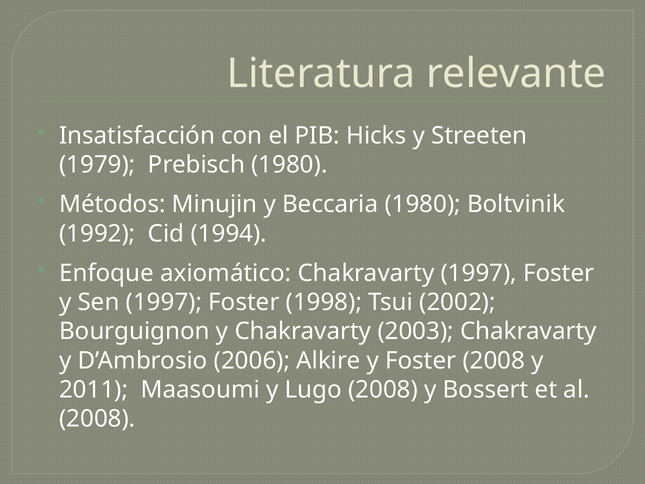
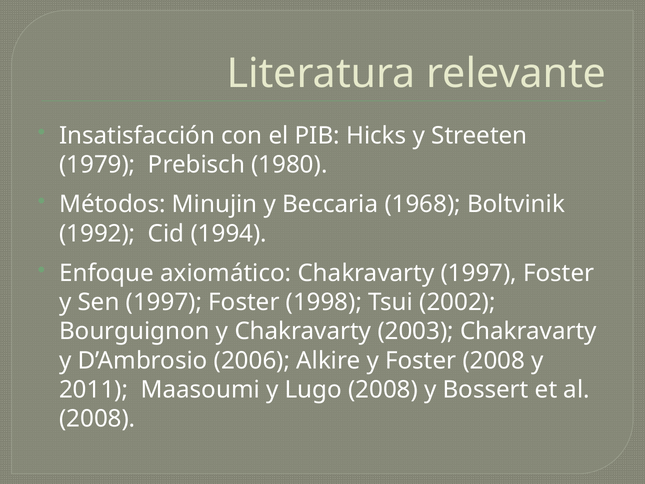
Beccaria 1980: 1980 -> 1968
